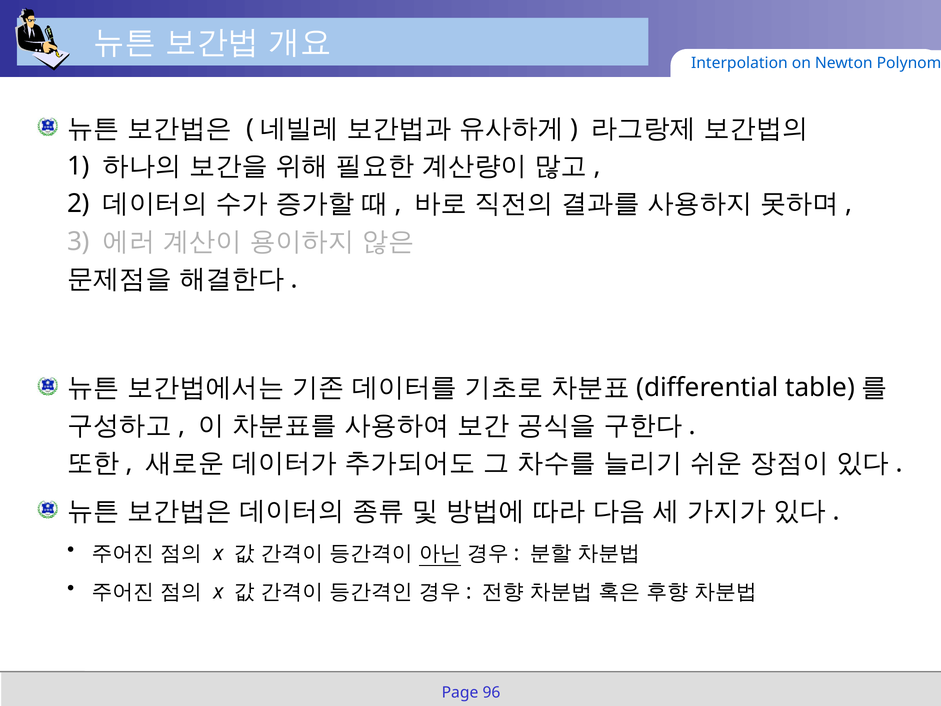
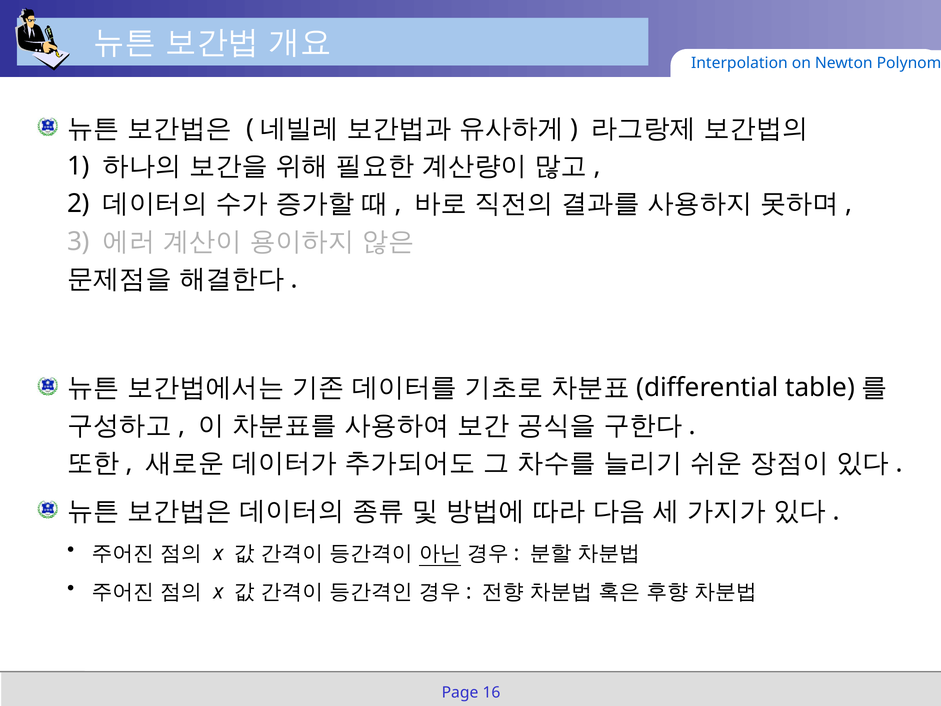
96: 96 -> 16
